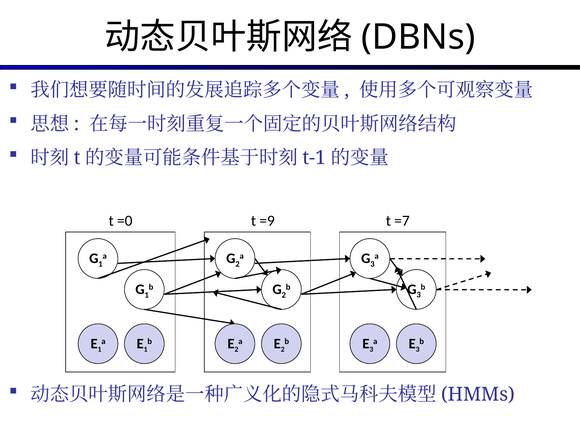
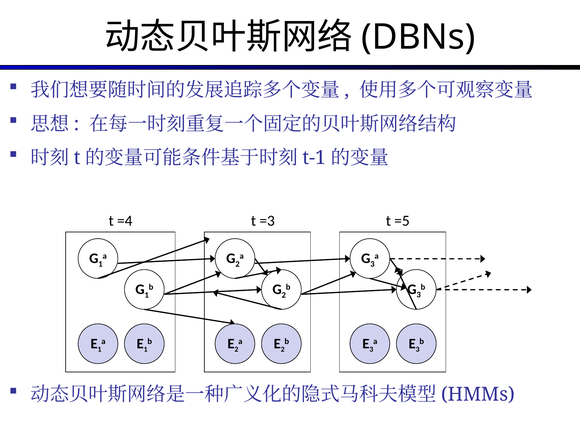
=0: =0 -> =4
=9: =9 -> =3
=7: =7 -> =5
